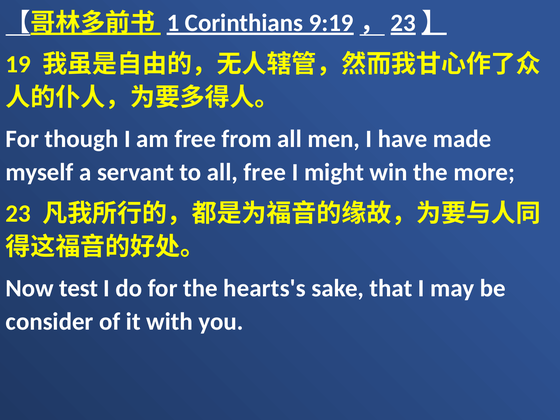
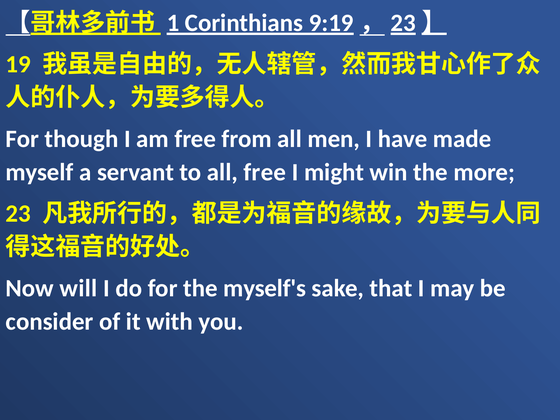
test: test -> will
hearts's: hearts's -> myself's
